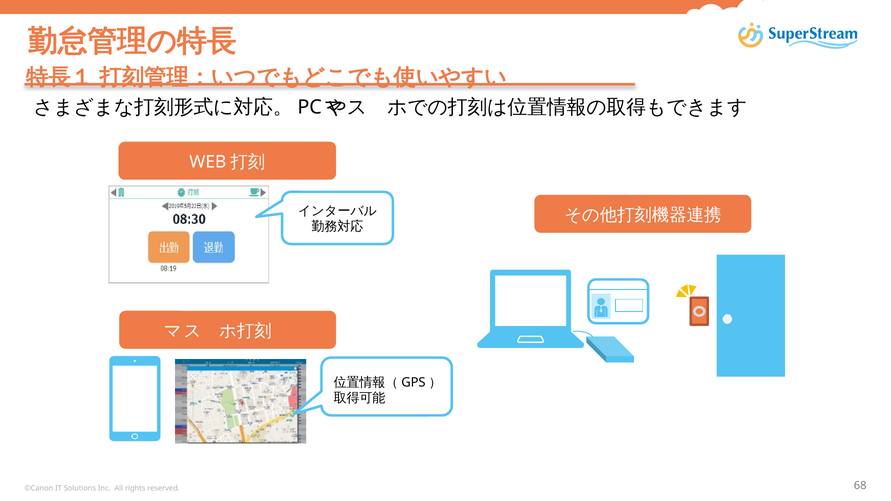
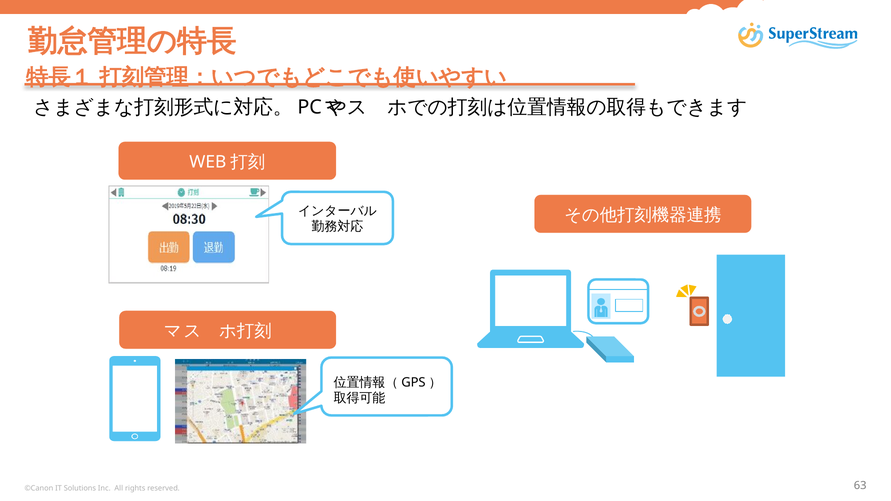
68: 68 -> 63
